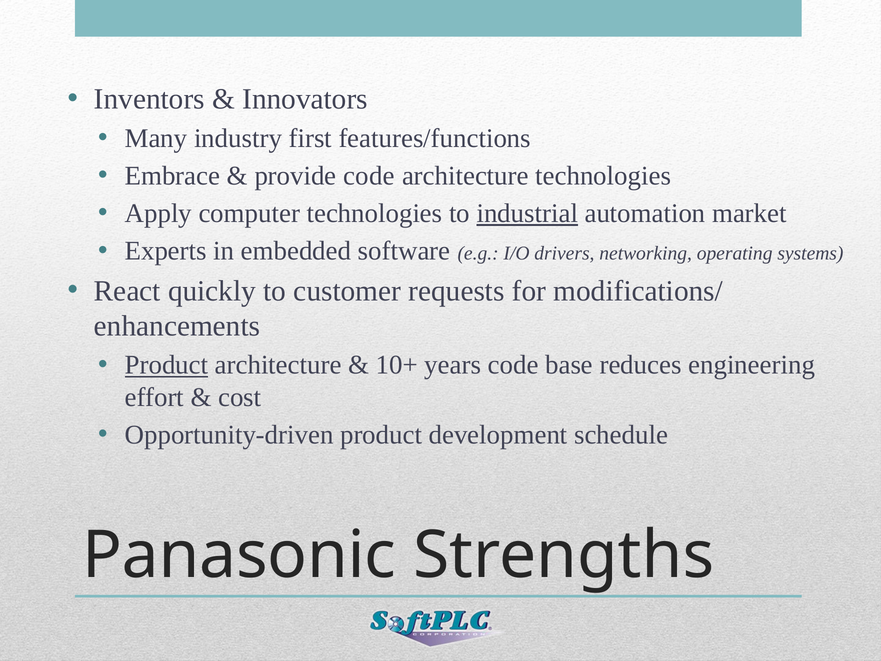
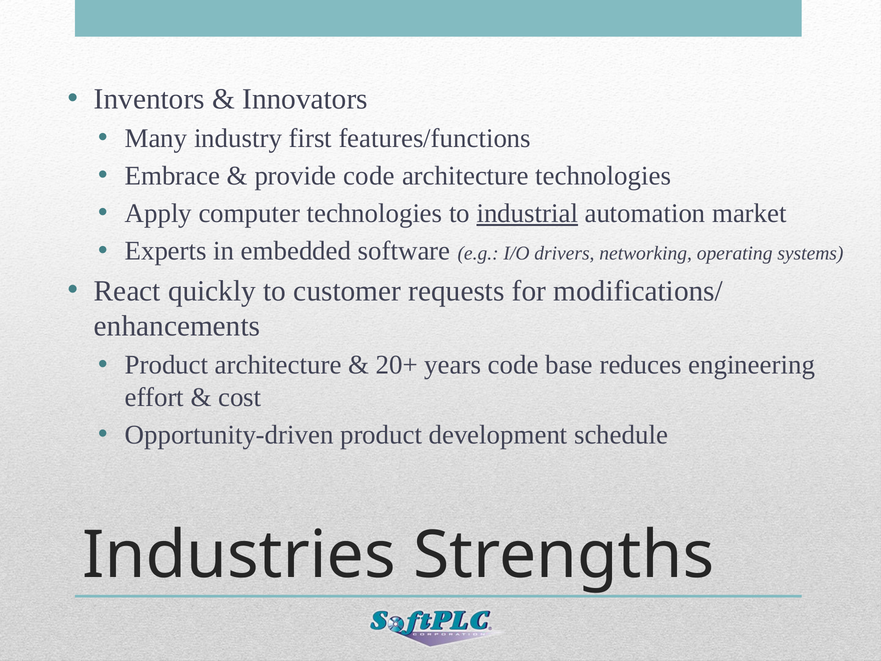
Product at (167, 365) underline: present -> none
10+: 10+ -> 20+
Panasonic: Panasonic -> Industries
